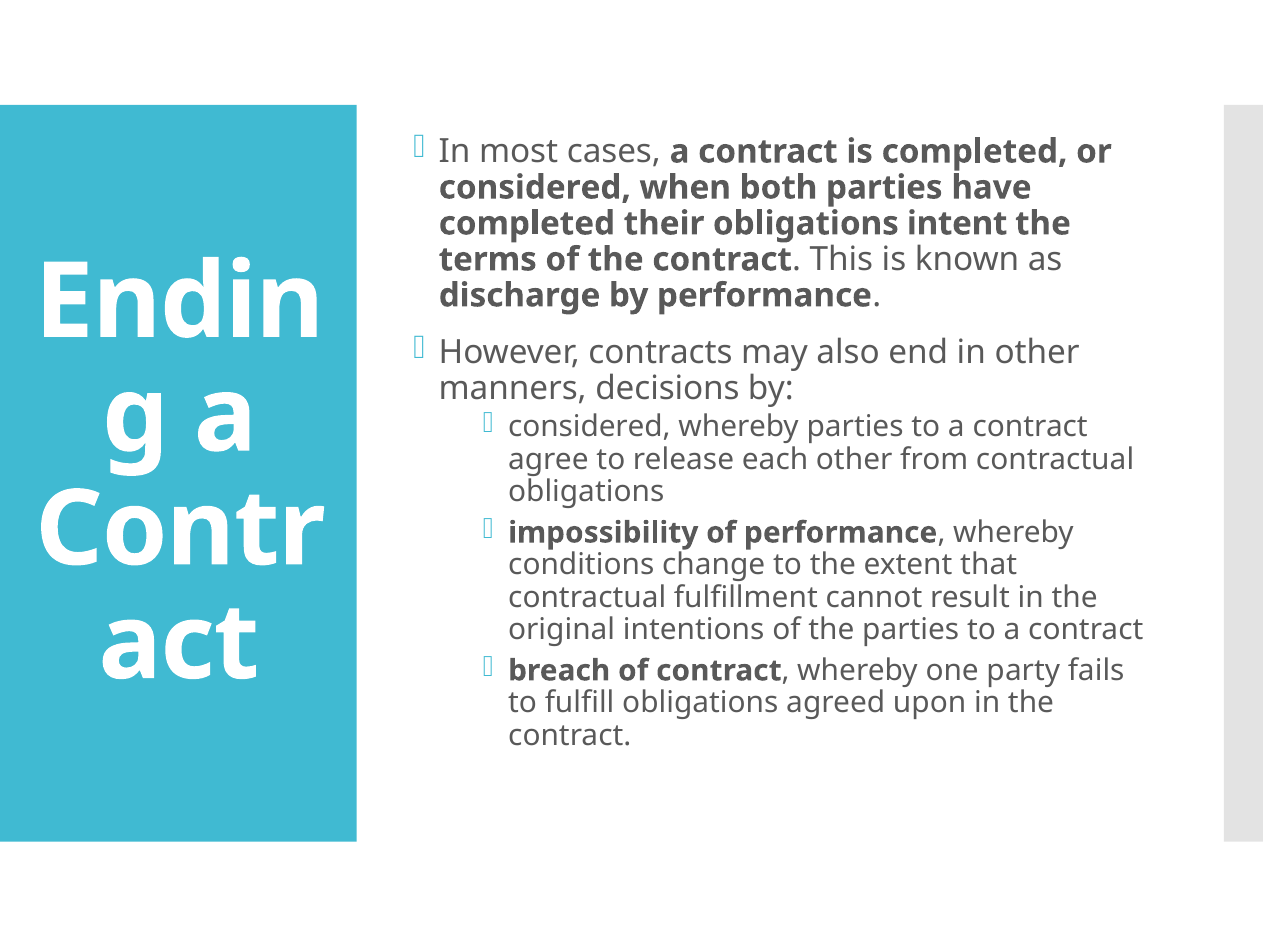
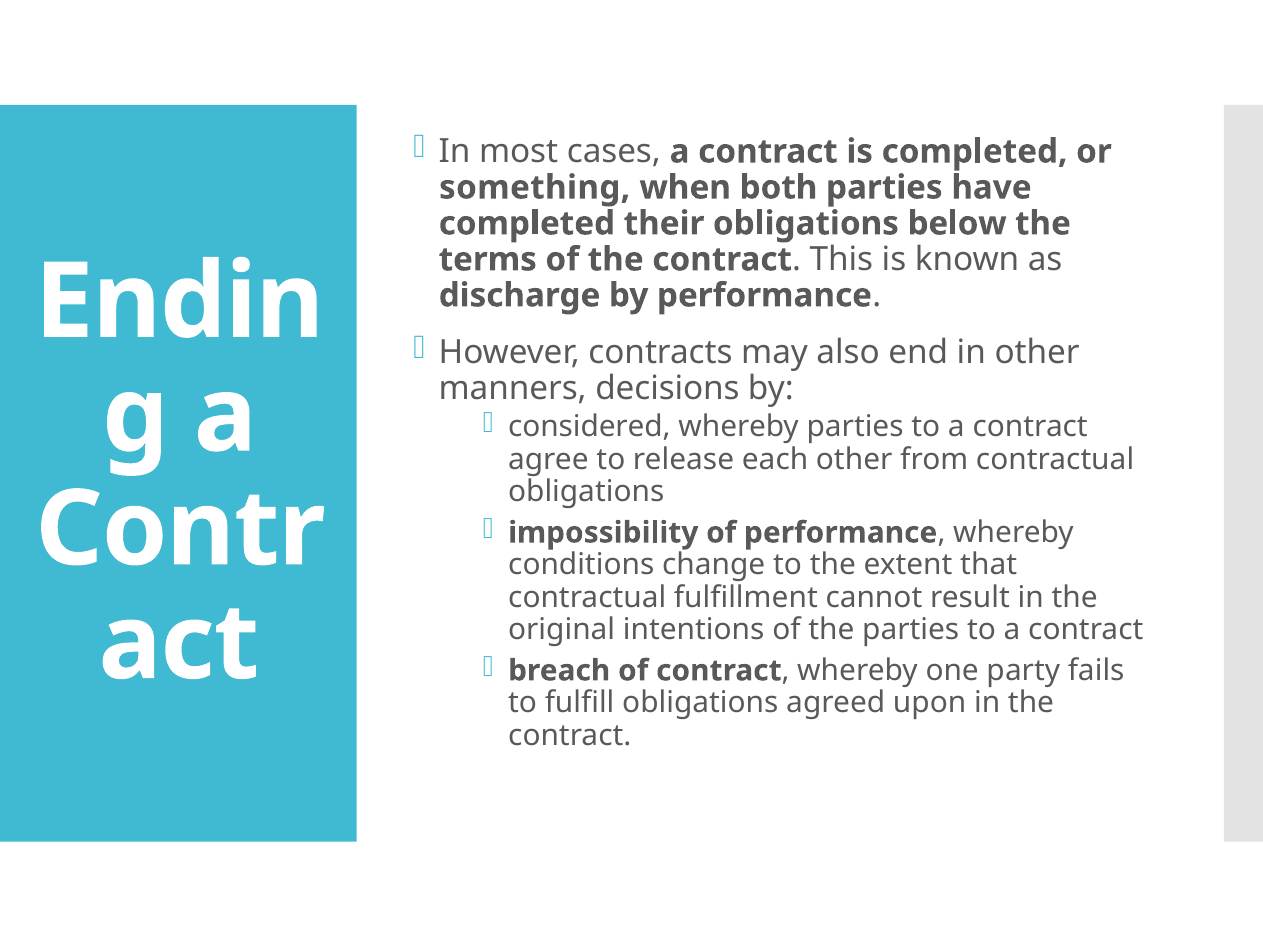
considered at (535, 187): considered -> something
intent: intent -> below
